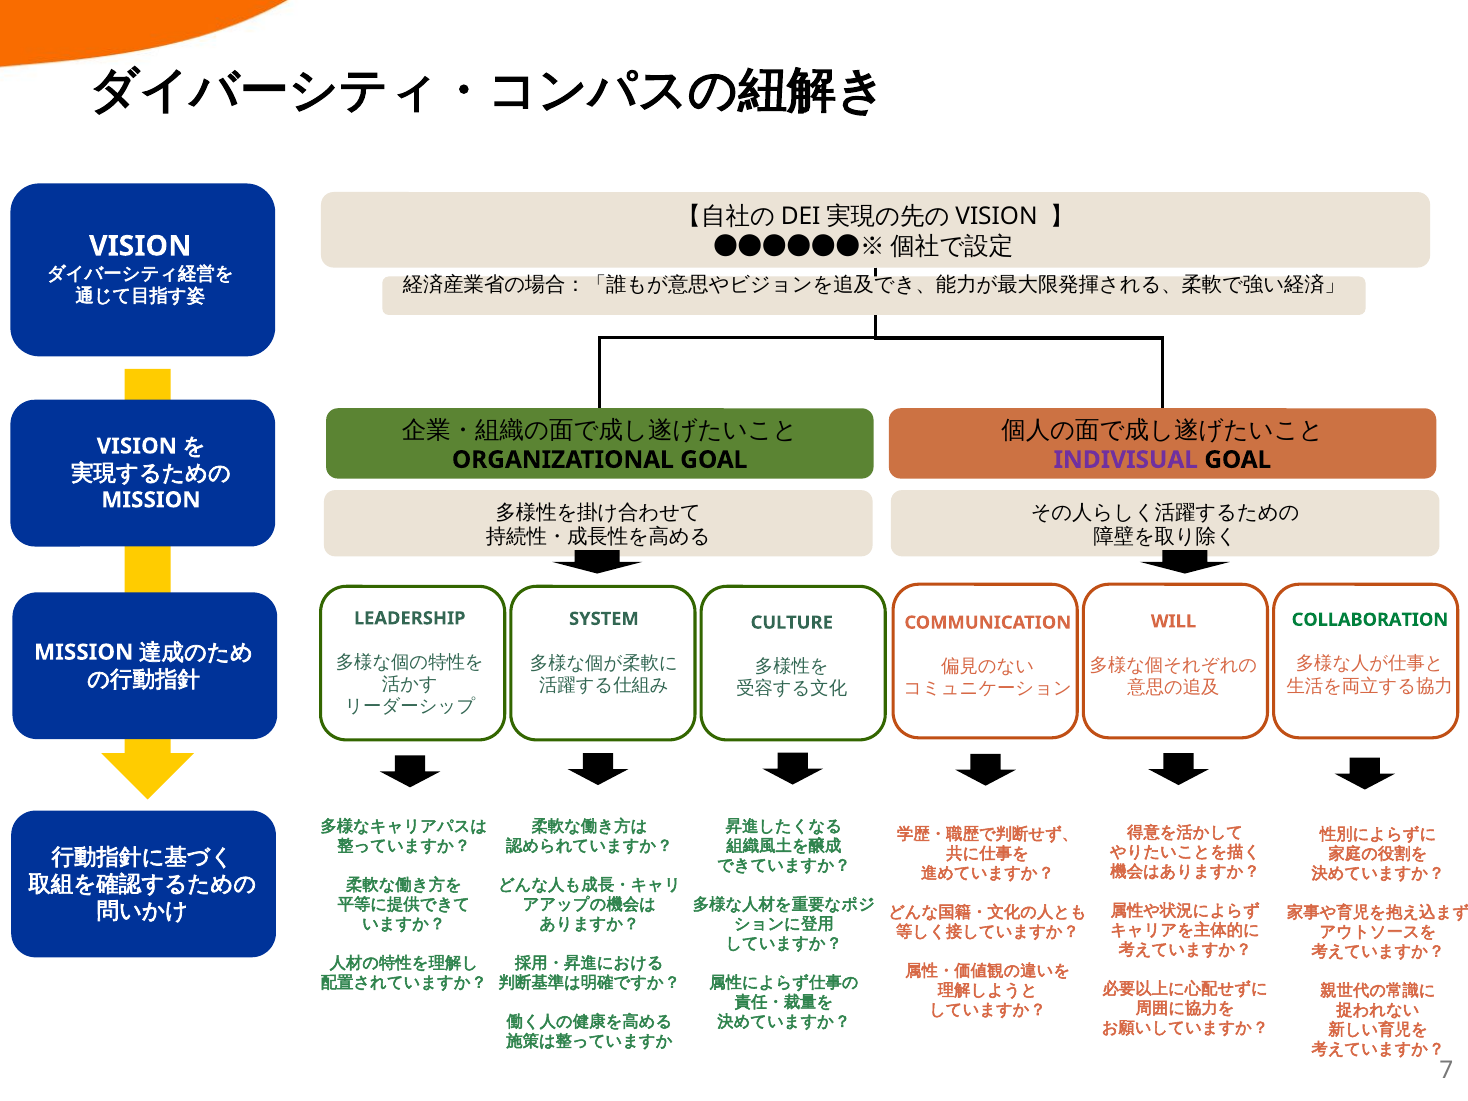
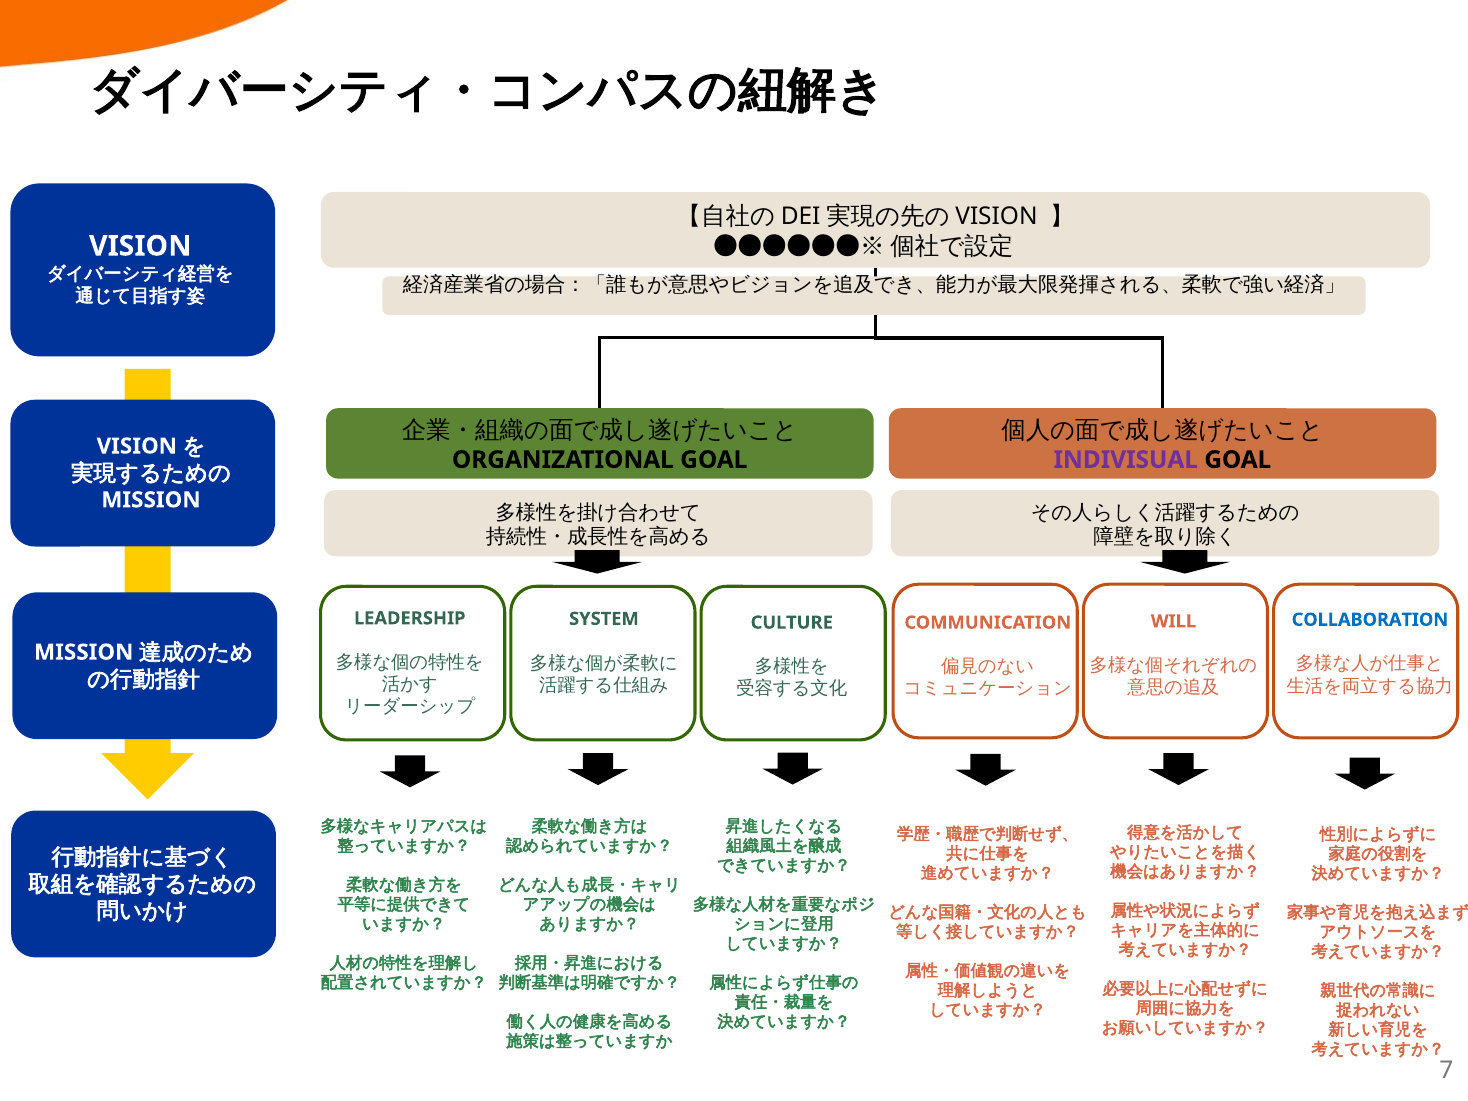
COLLABORATION colour: green -> blue
